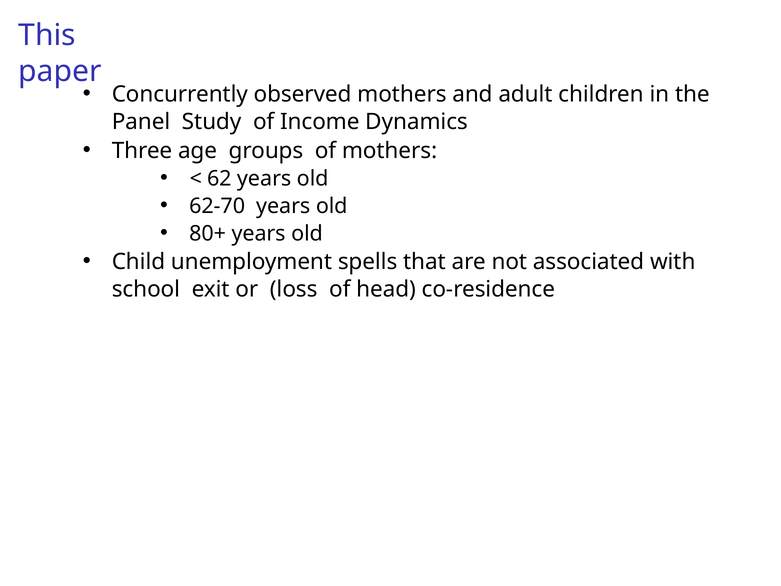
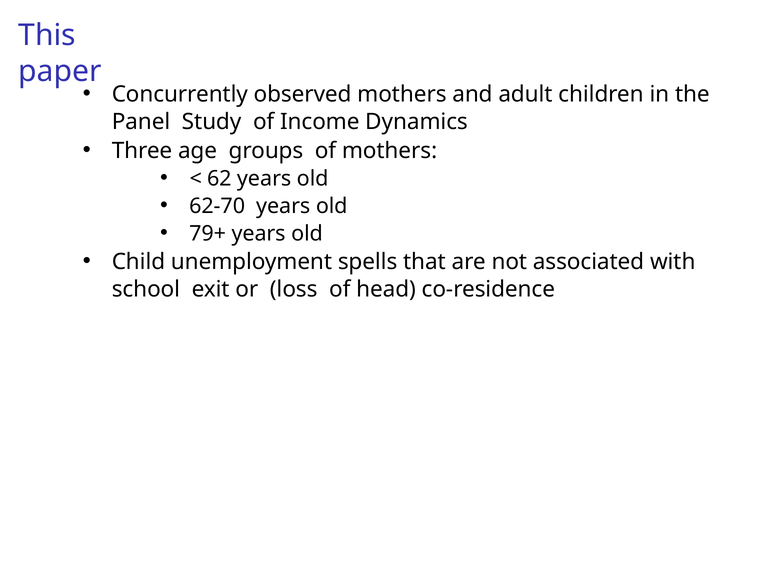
80+: 80+ -> 79+
